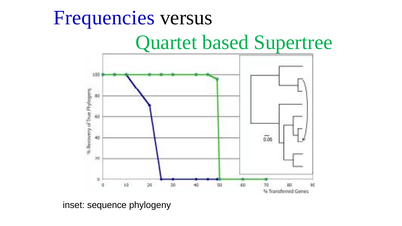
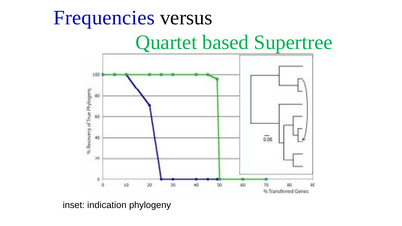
sequence: sequence -> indication
